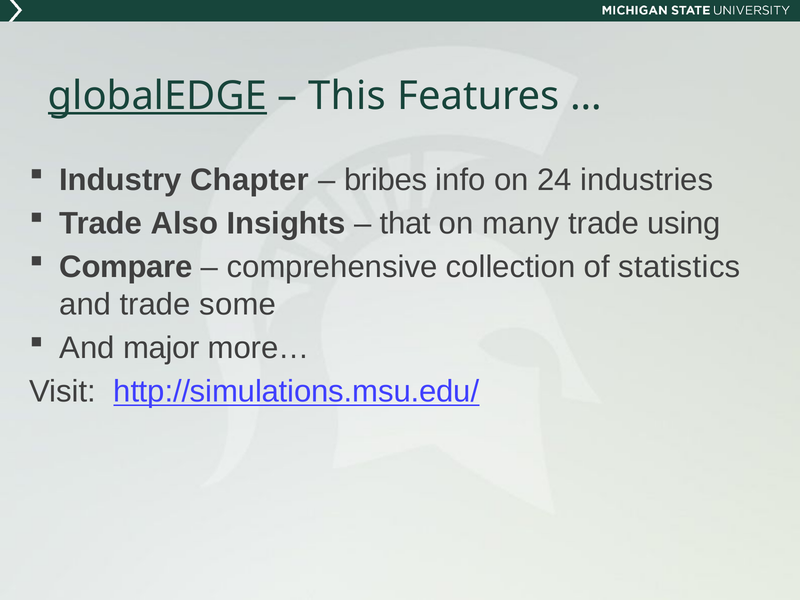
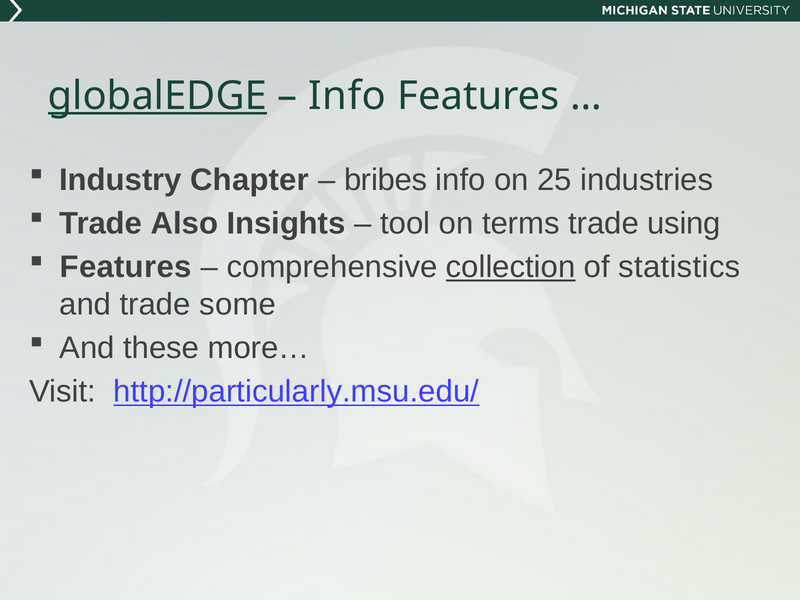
This at (347, 96): This -> Info
24: 24 -> 25
that: that -> tool
many: many -> terms
Compare at (126, 267): Compare -> Features
collection underline: none -> present
major: major -> these
http://simulations.msu.edu/: http://simulations.msu.edu/ -> http://particularly.msu.edu/
